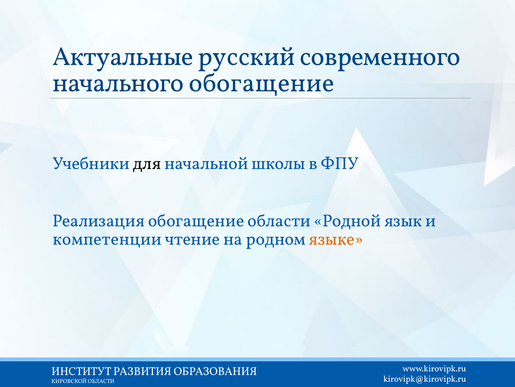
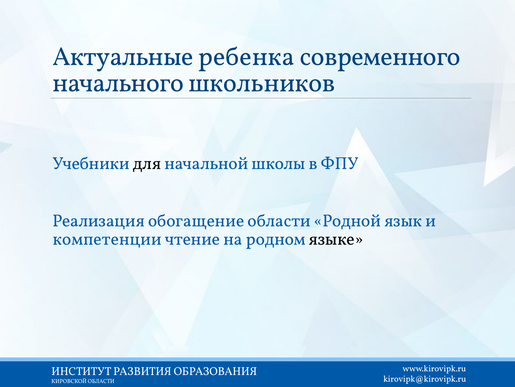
русский: русский -> ребенка
начального обогащение: обогащение -> школьников
языке colour: orange -> black
